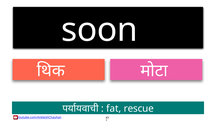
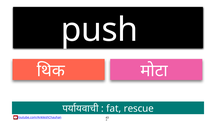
soon: soon -> push
